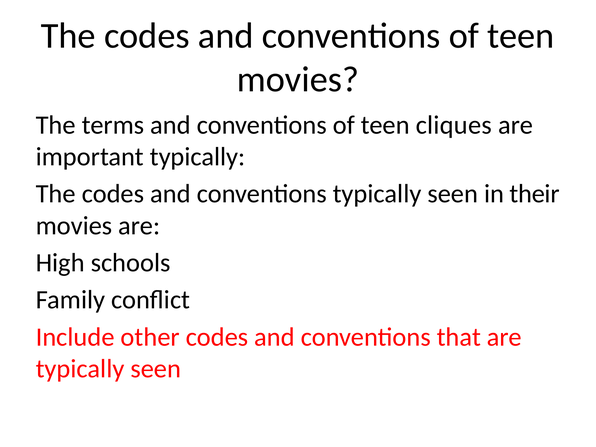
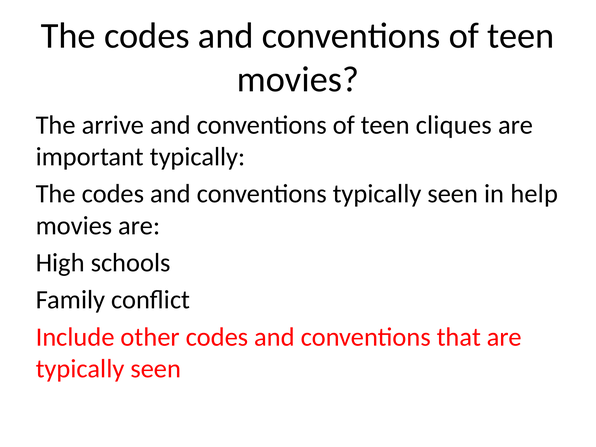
terms: terms -> arrive
their: their -> help
